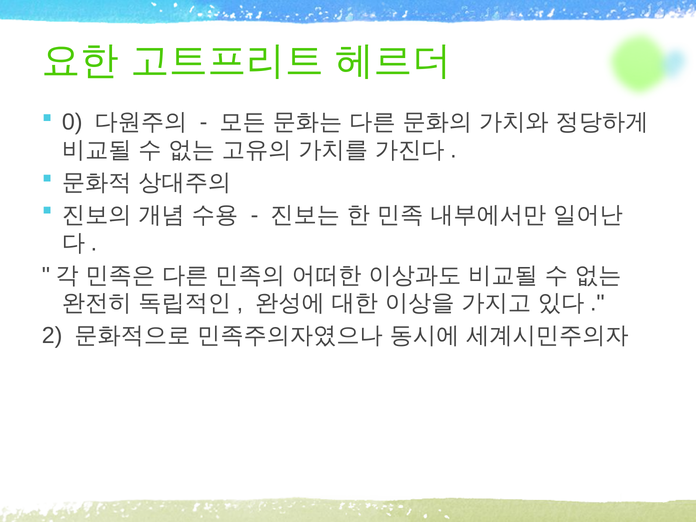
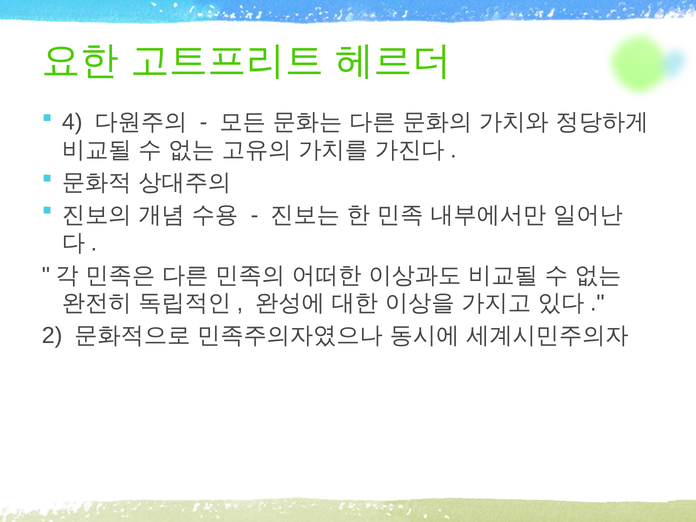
0: 0 -> 4
